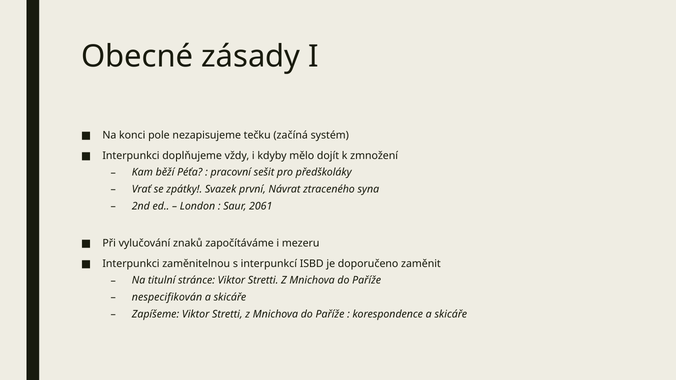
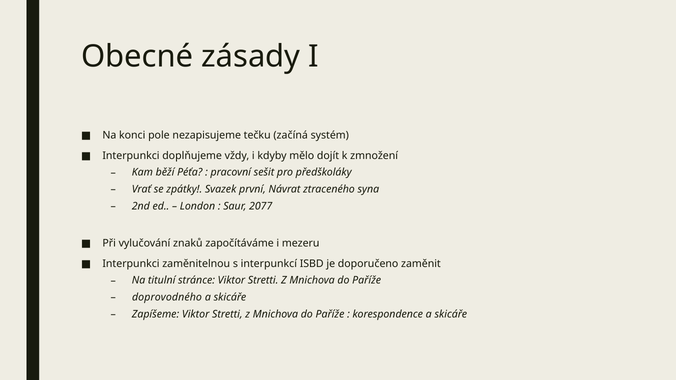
2061: 2061 -> 2077
nespecifikován: nespecifikován -> doprovodného
